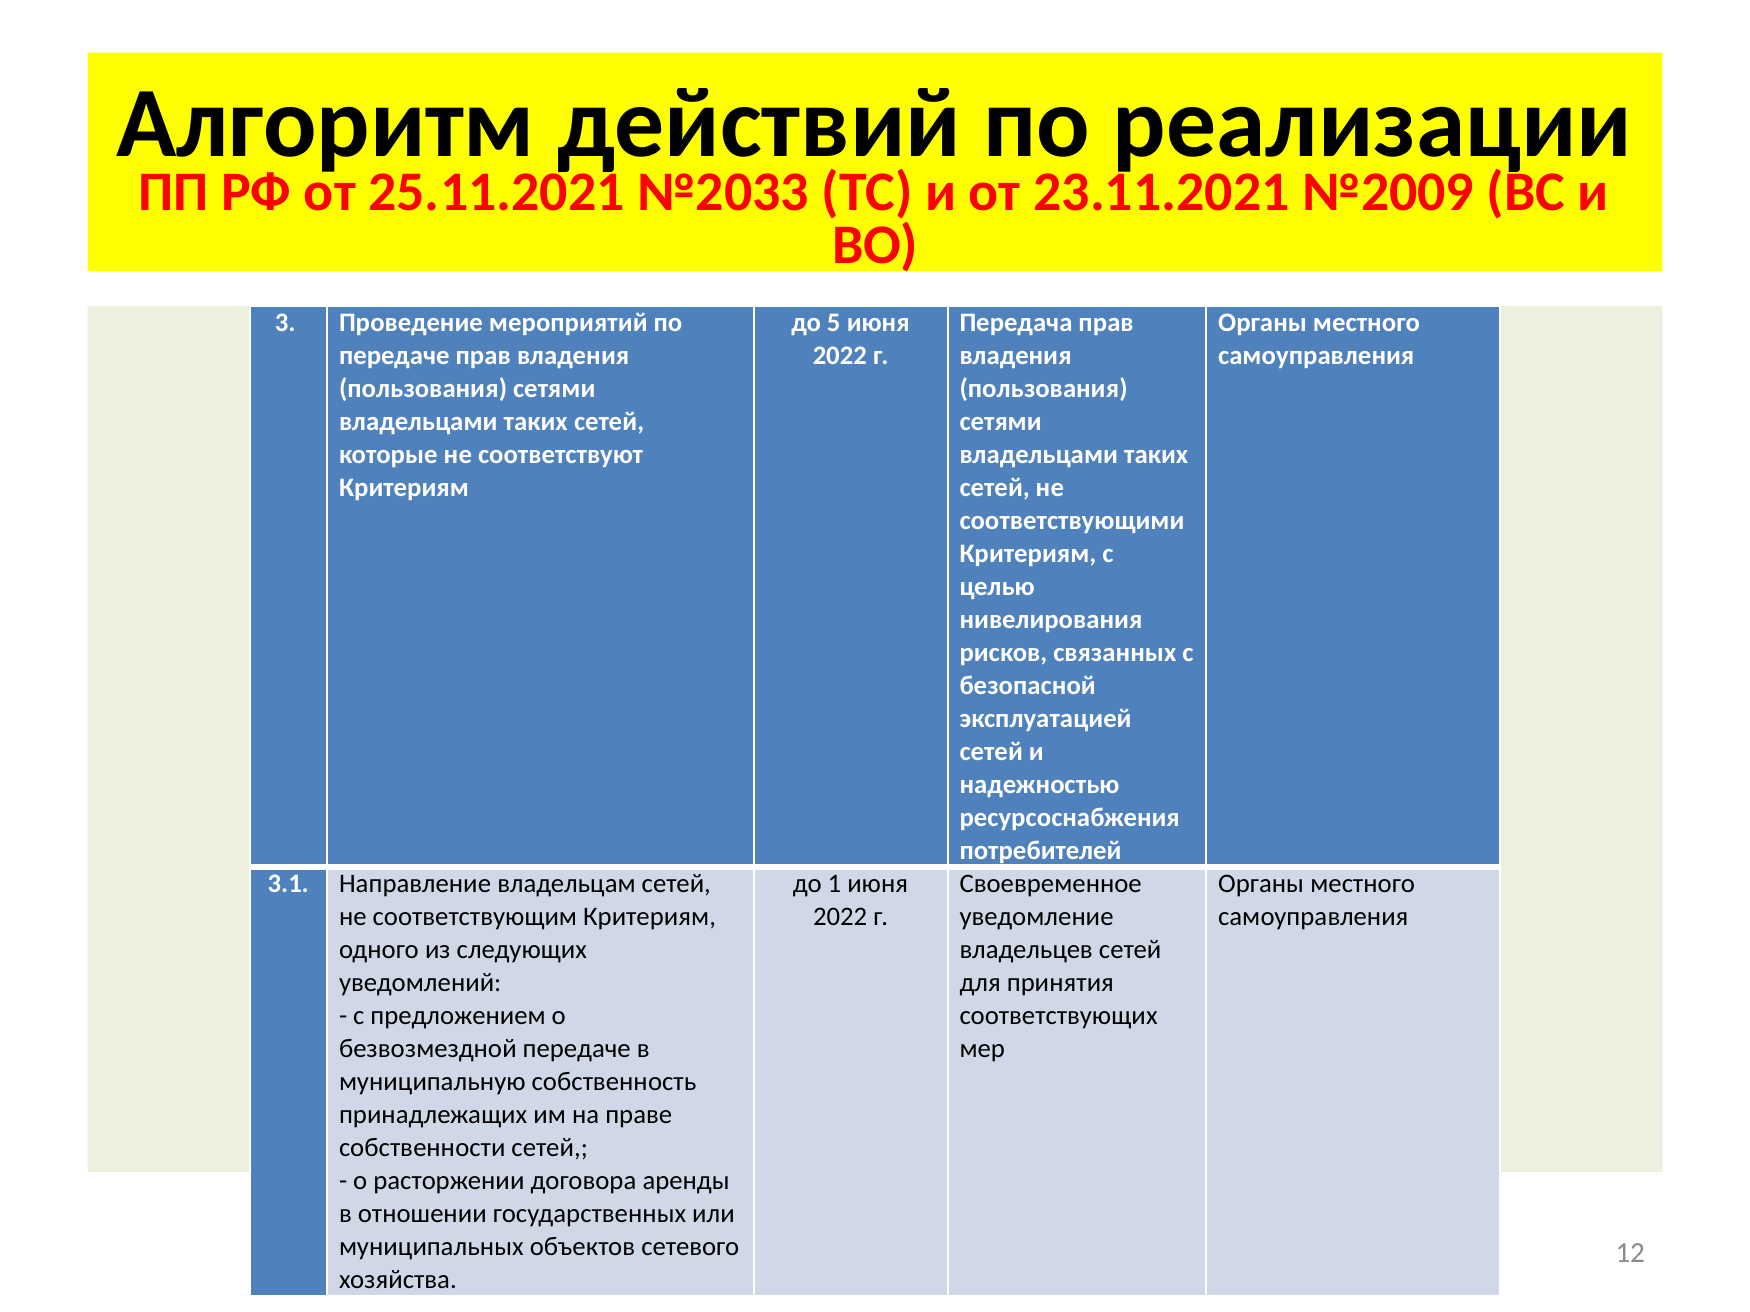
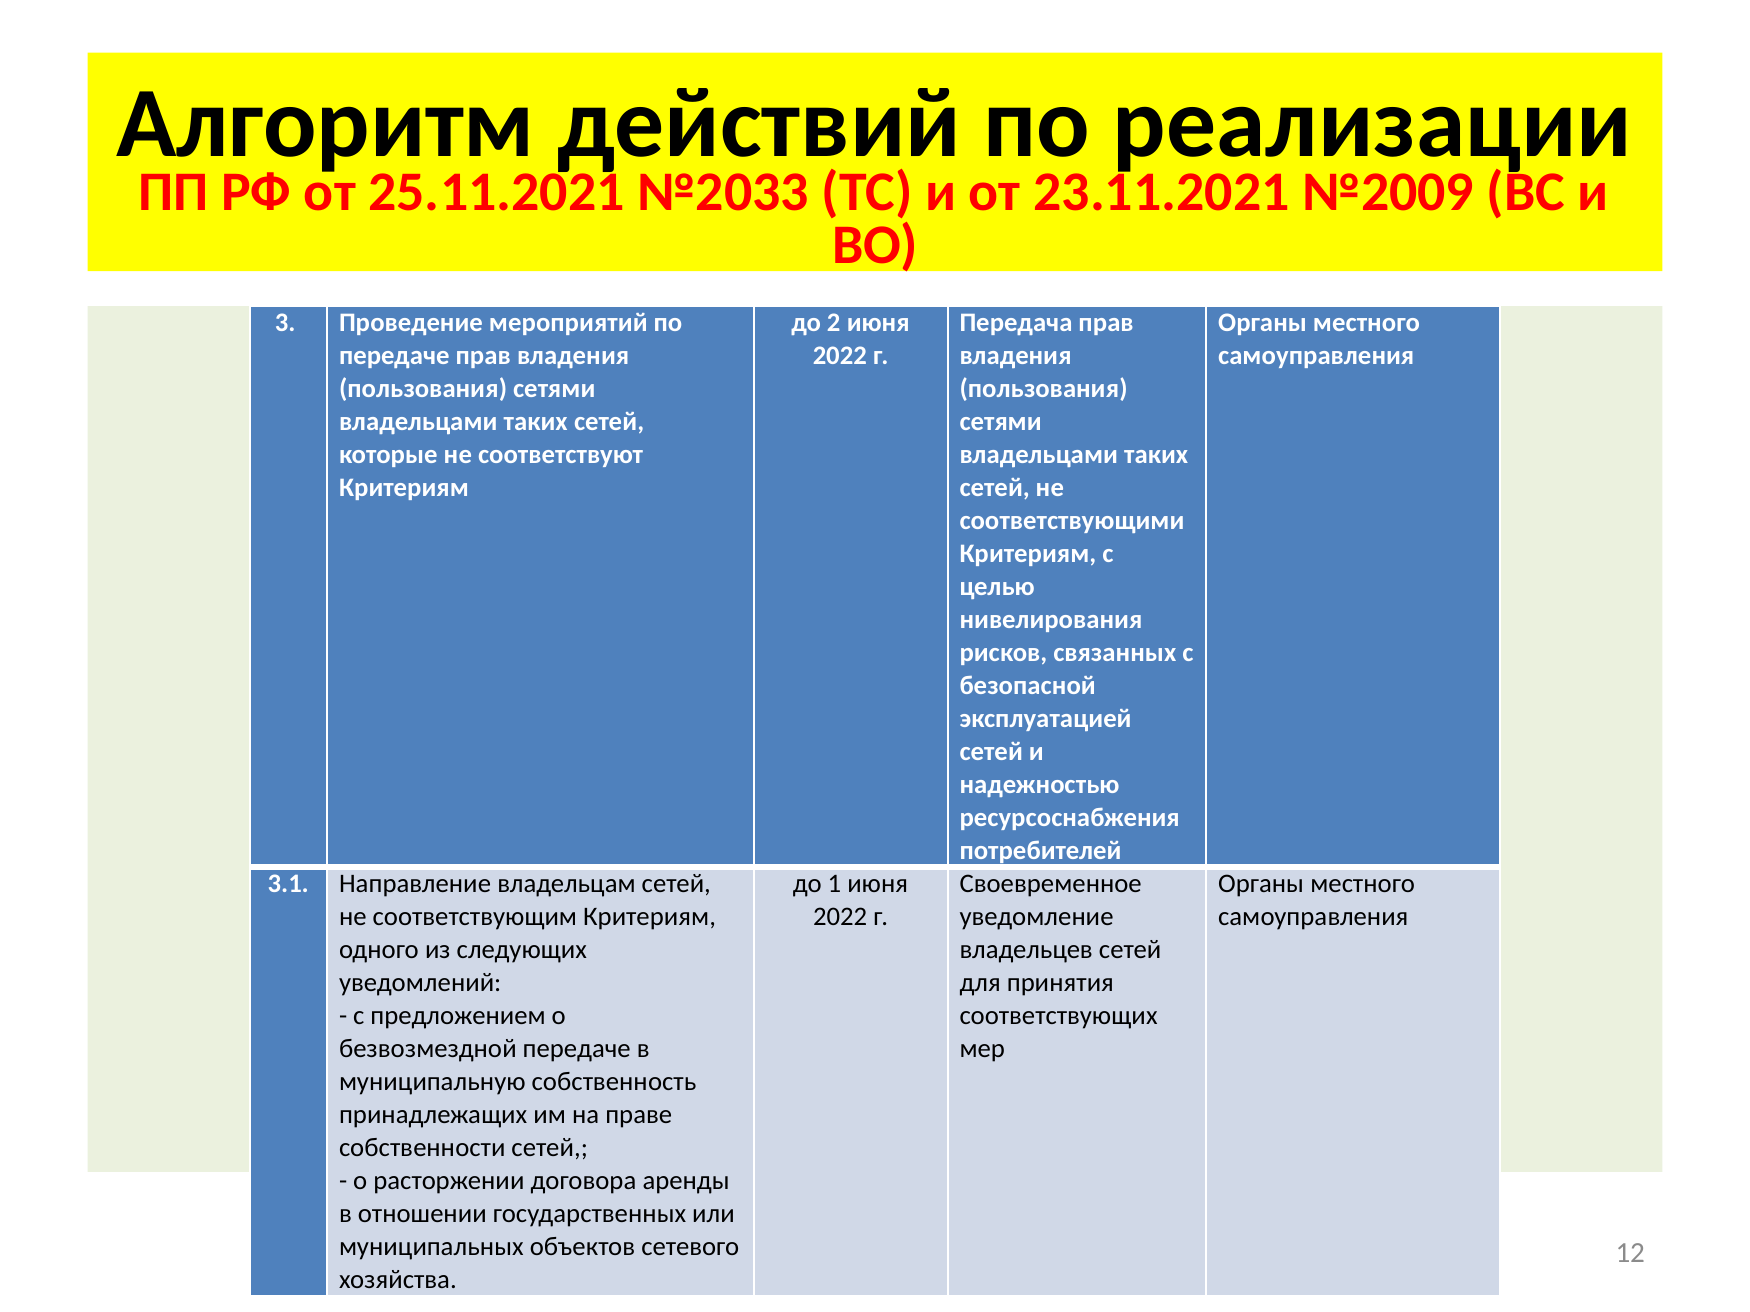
5: 5 -> 2
